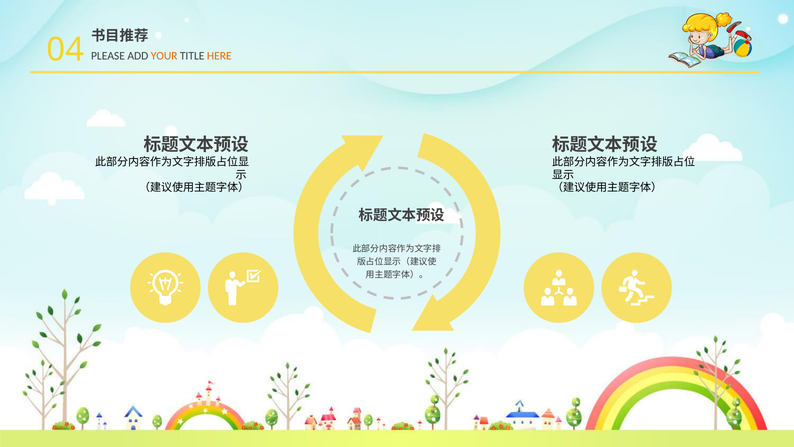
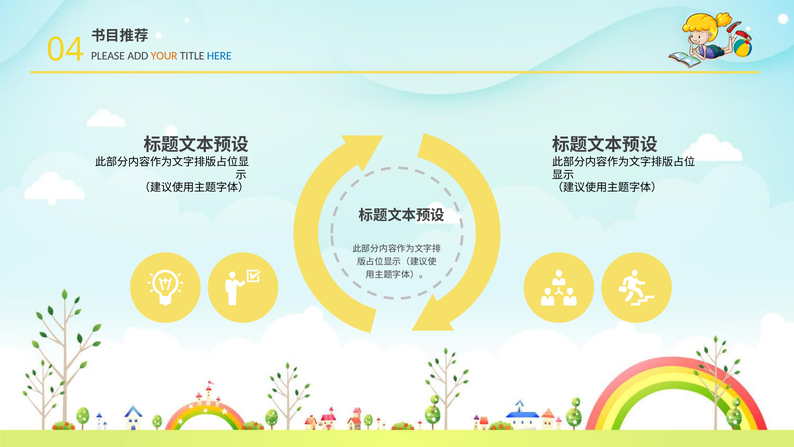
HERE colour: orange -> blue
